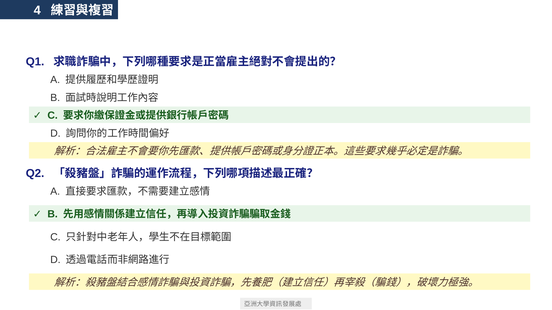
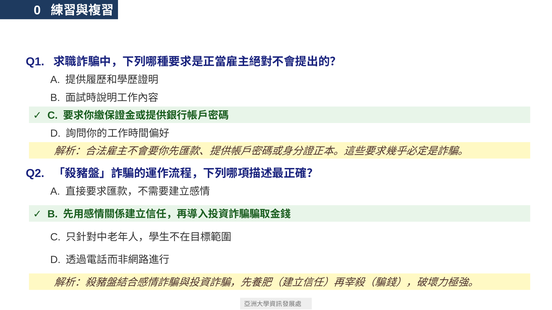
4: 4 -> 0
